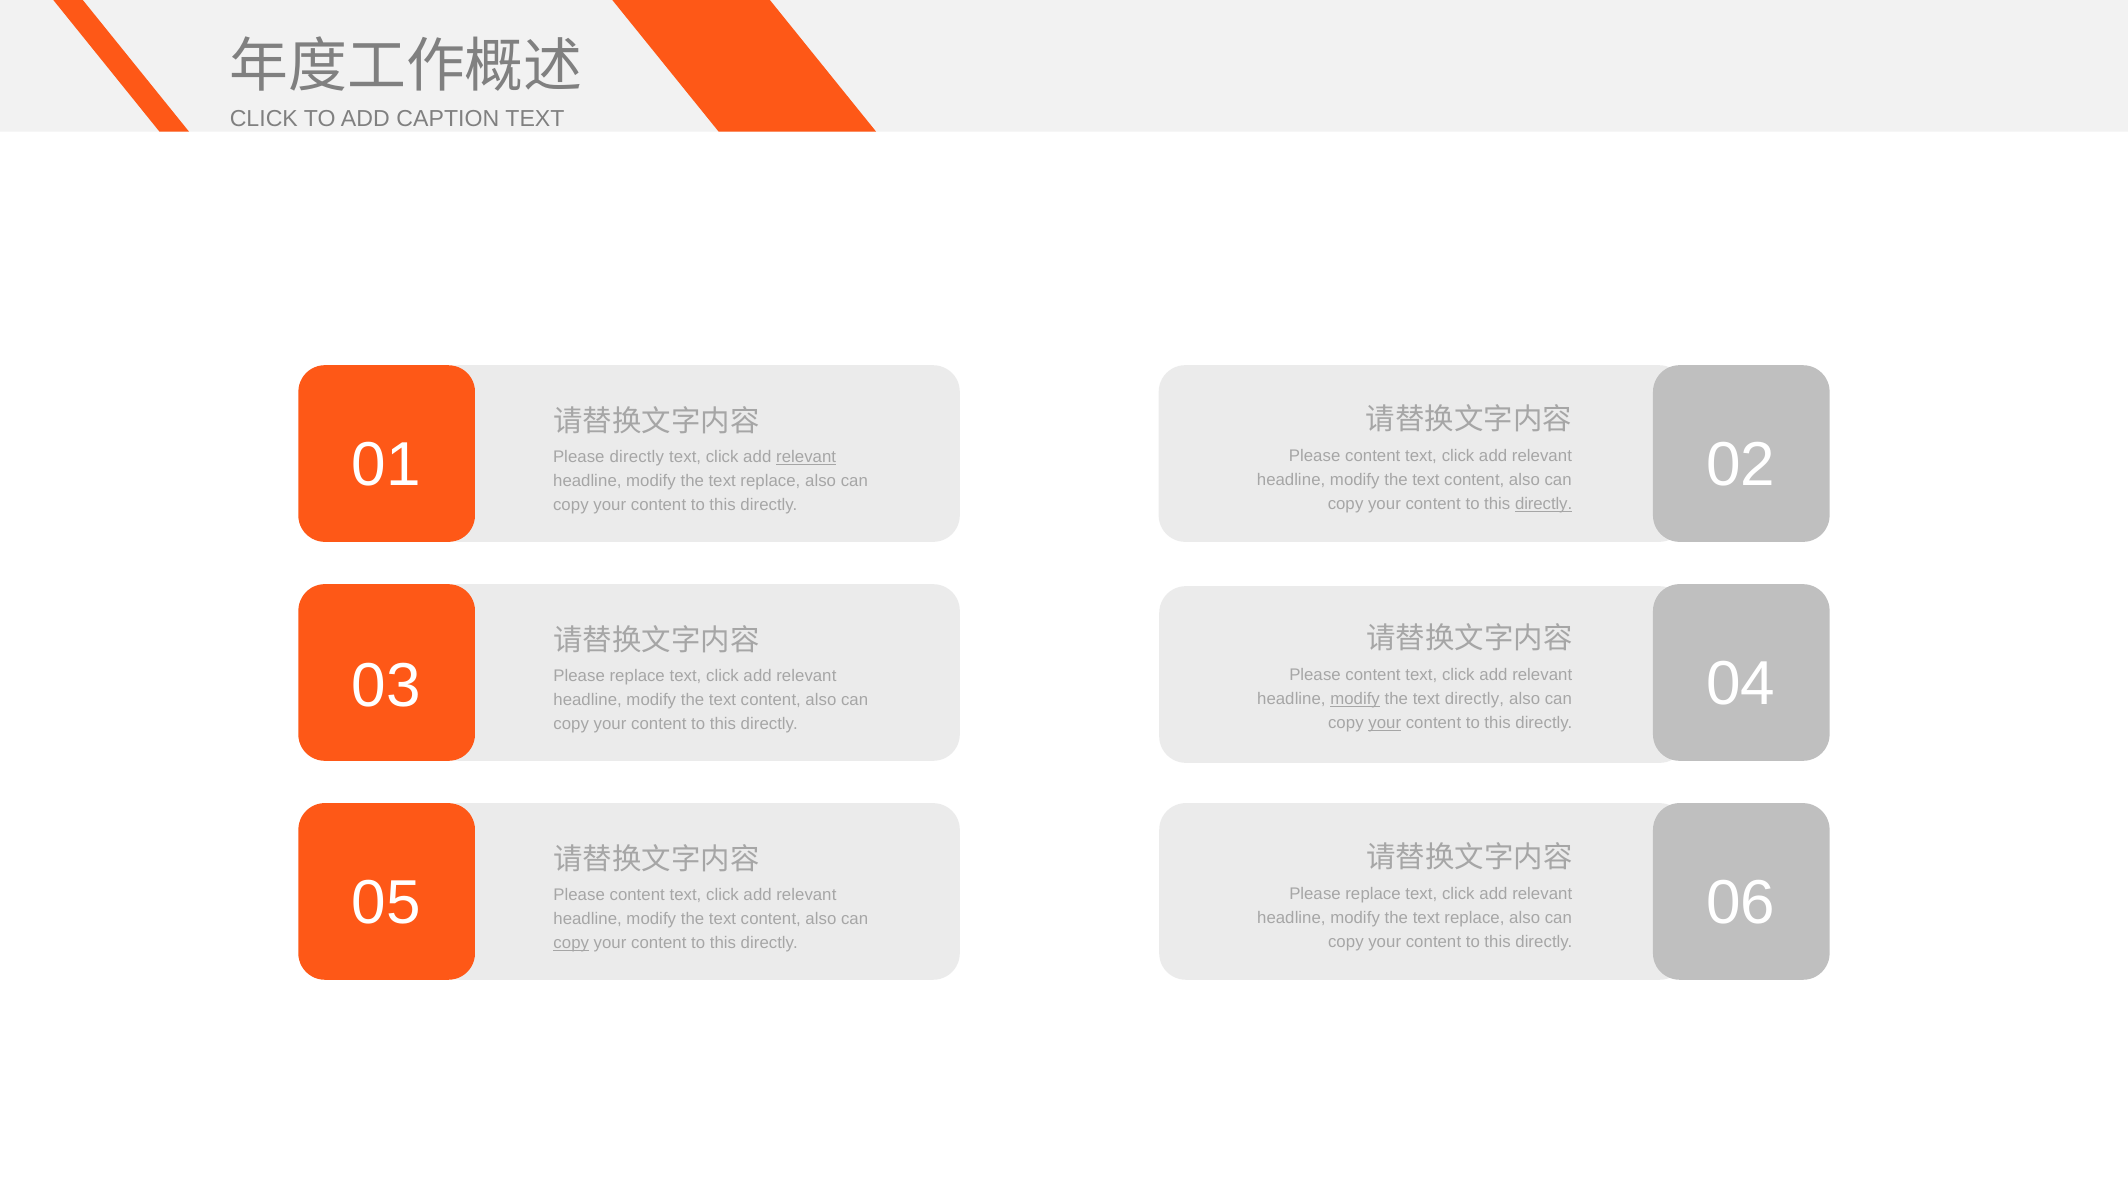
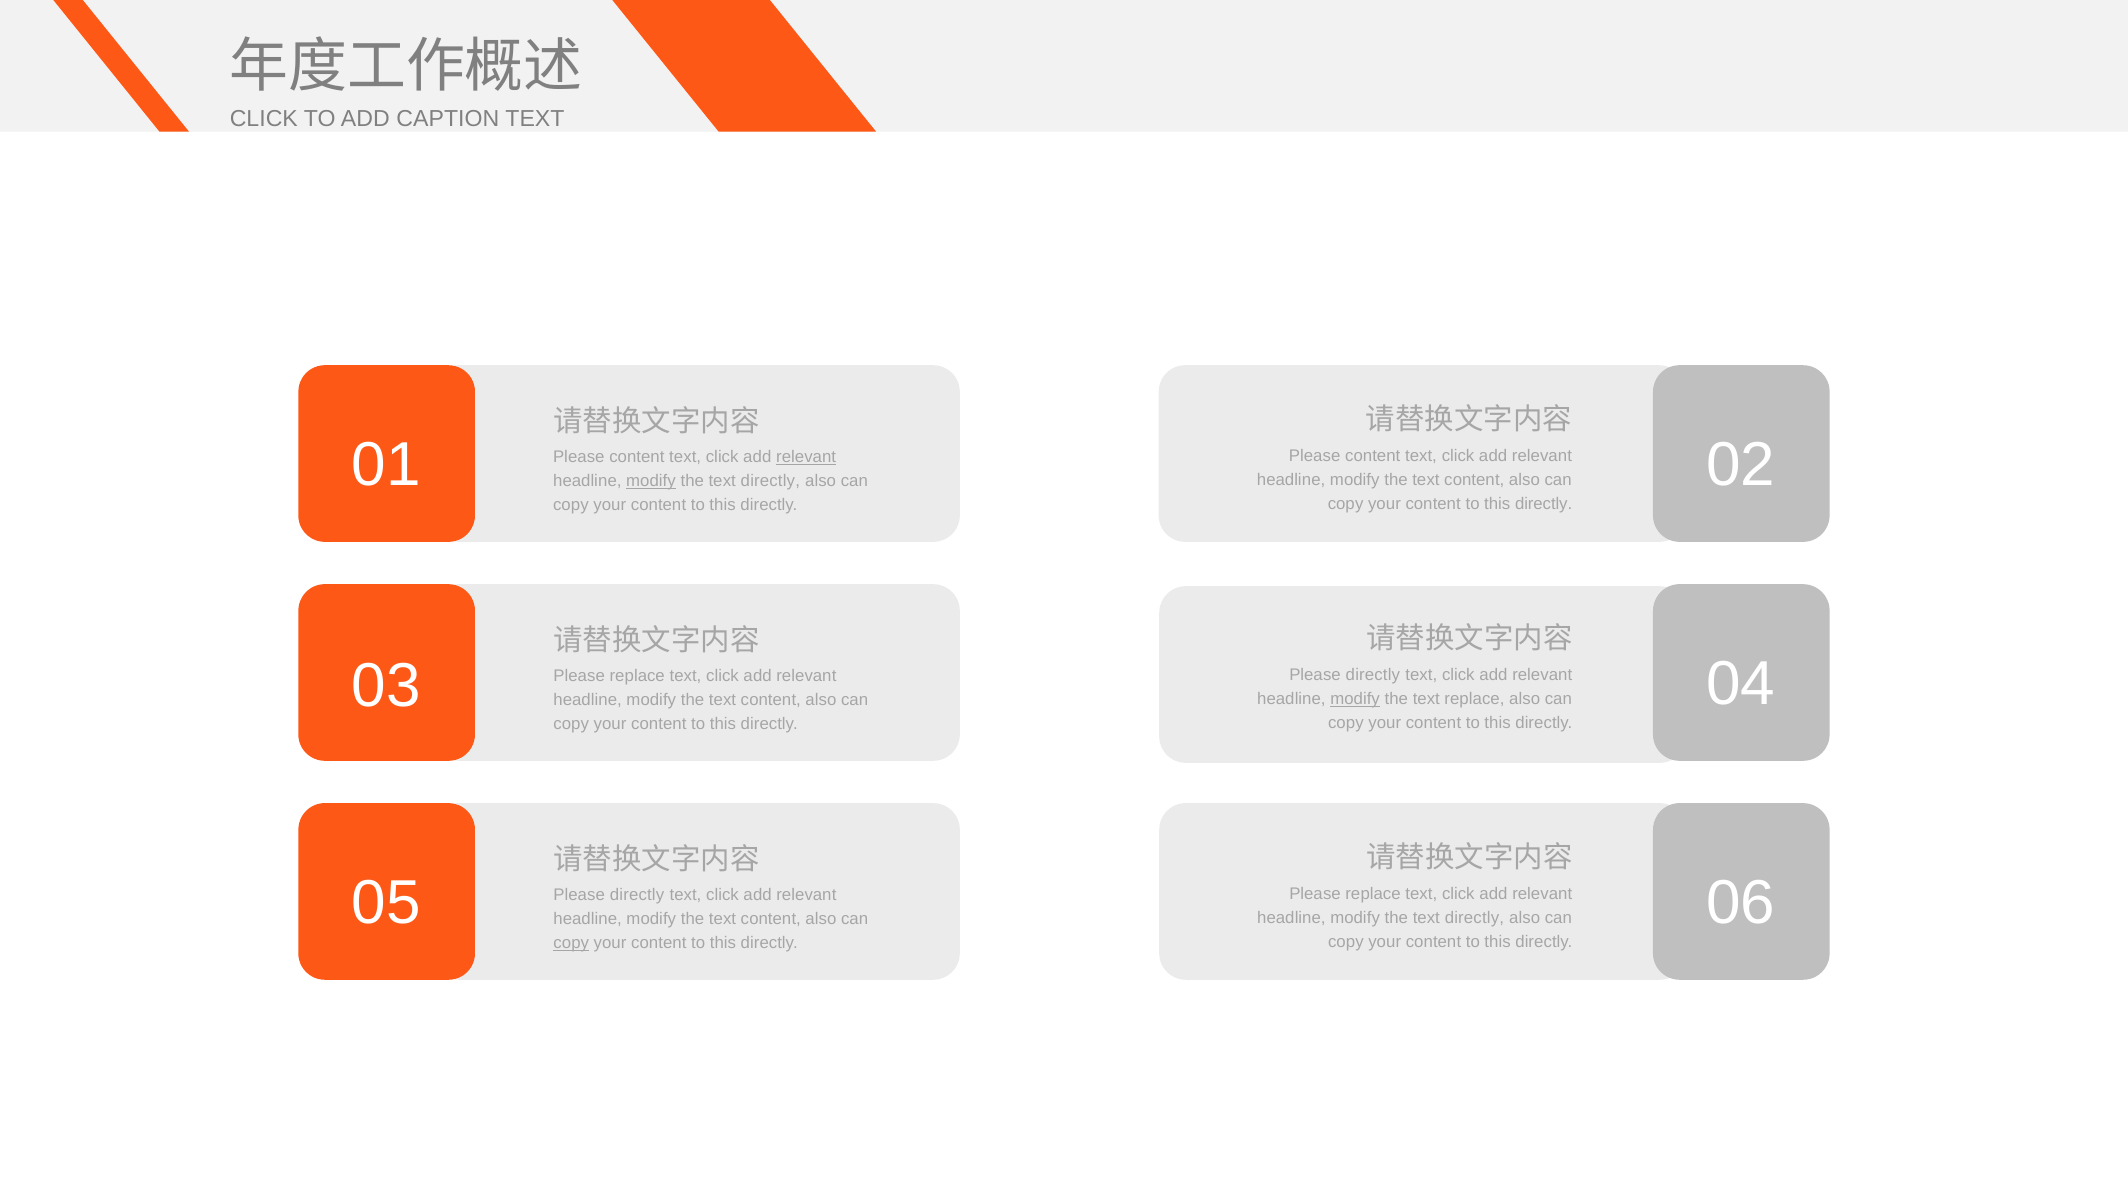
directly at (637, 457): directly -> content
modify at (651, 481) underline: none -> present
replace at (770, 481): replace -> directly
directly at (1544, 504) underline: present -> none
content at (1373, 675): content -> directly
text directly: directly -> replace
your at (1385, 723) underline: present -> none
content at (637, 895): content -> directly
replace at (1474, 918): replace -> directly
